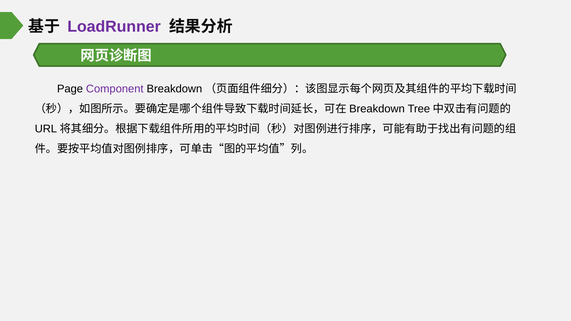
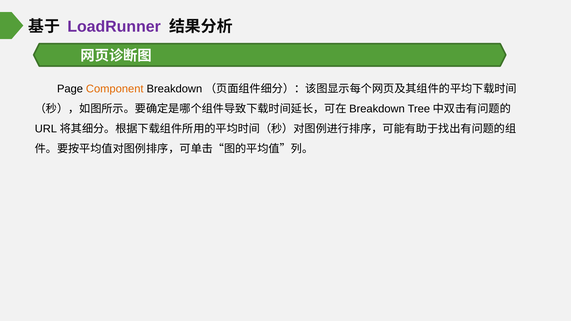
Component colour: purple -> orange
